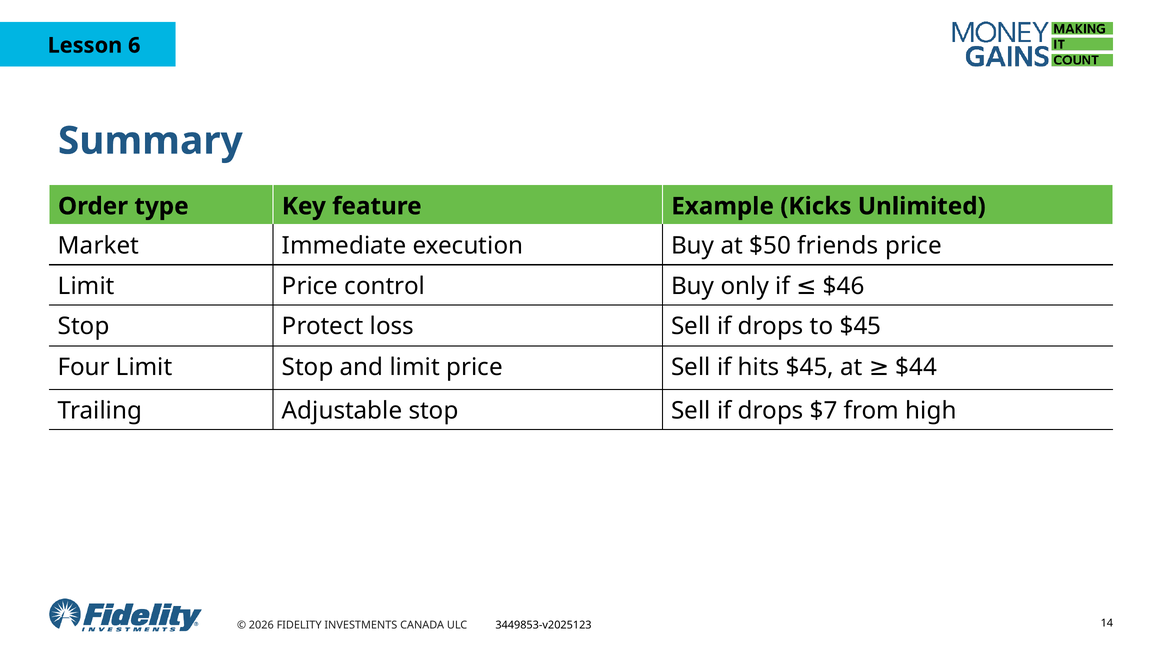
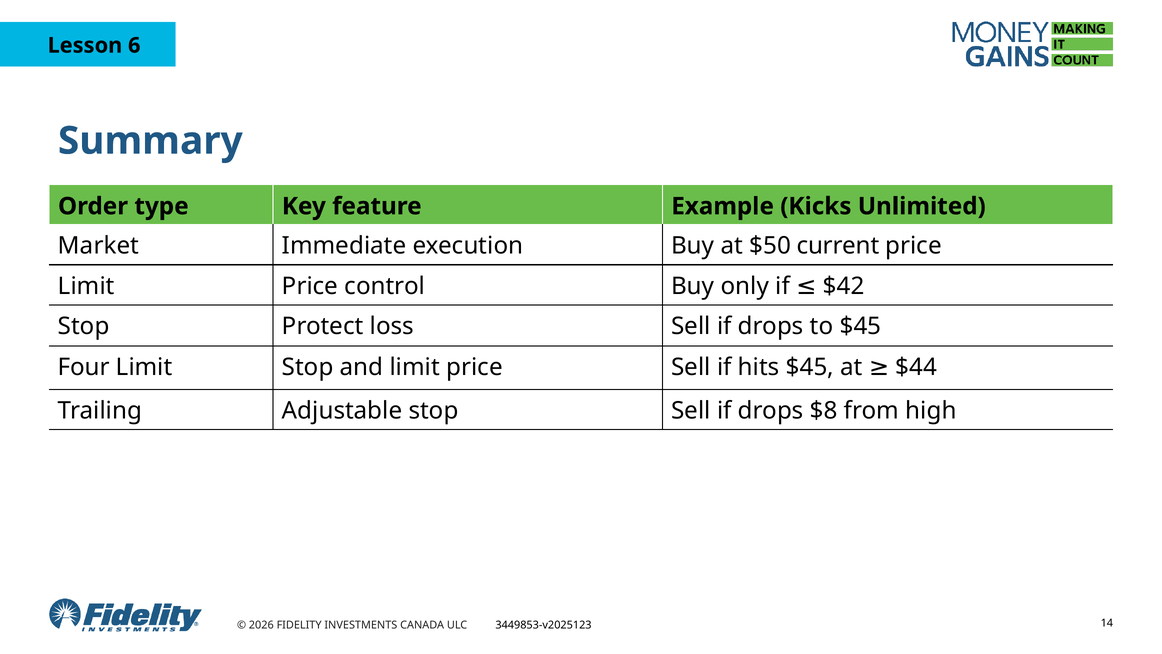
friends: friends -> current
$46: $46 -> $42
$7: $7 -> $8
